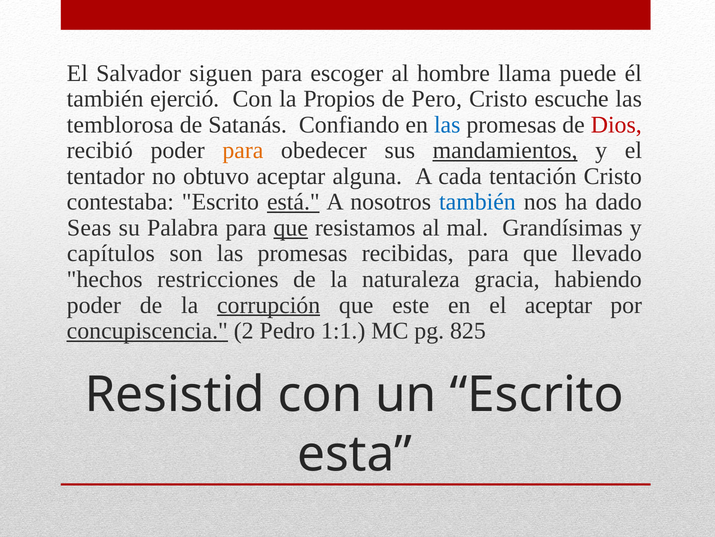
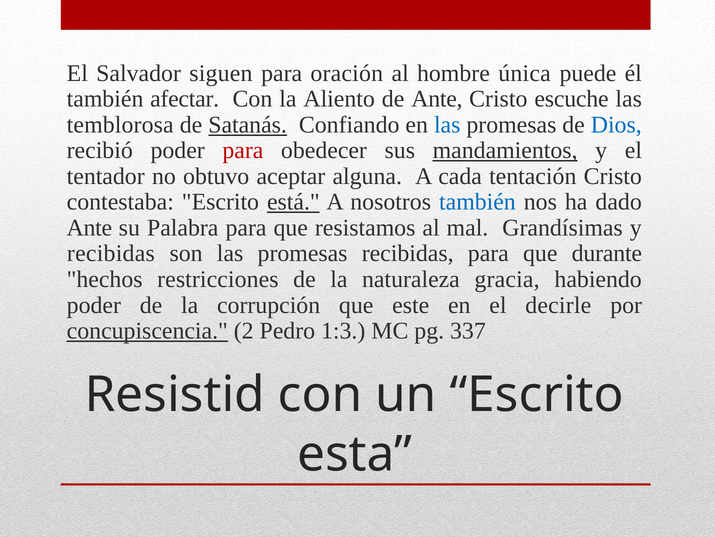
escoger: escoger -> oración
llama: llama -> única
ejerció: ejerció -> afectar
Propios: Propios -> Aliento
de Pero: Pero -> Ante
Satanás underline: none -> present
Dios colour: red -> blue
para at (243, 150) colour: orange -> red
Seas at (89, 228): Seas -> Ante
que at (291, 228) underline: present -> none
capítulos at (111, 253): capítulos -> recibidas
llevado: llevado -> durante
corrupción underline: present -> none
el aceptar: aceptar -> decirle
1:1: 1:1 -> 1:3
825: 825 -> 337
